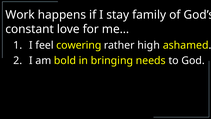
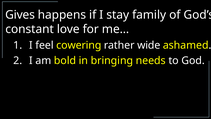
Work: Work -> Gives
high: high -> wide
